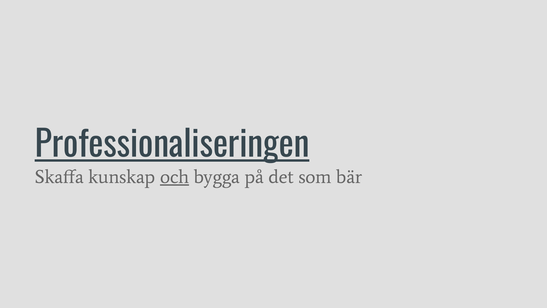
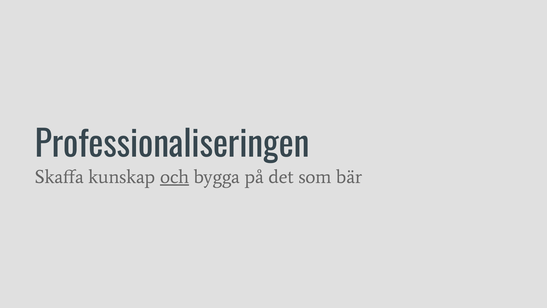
Professionaliseringen underline: present -> none
